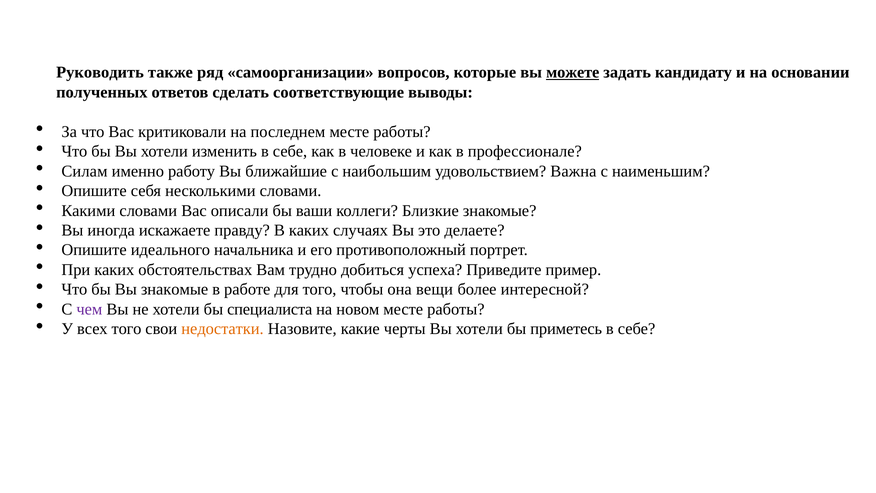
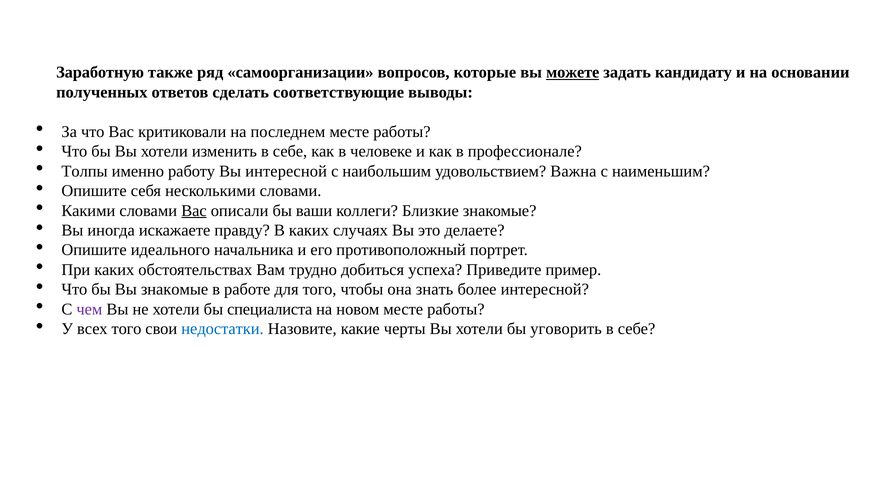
Руководить: Руководить -> Заработную
Силам: Силам -> Толпы
Вы ближайшие: ближайшие -> интересной
Вас at (194, 210) underline: none -> present
вещи: вещи -> знать
недостатки colour: orange -> blue
приметесь: приметесь -> уговорить
